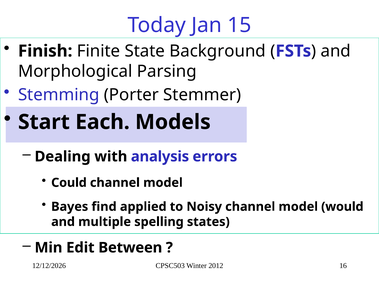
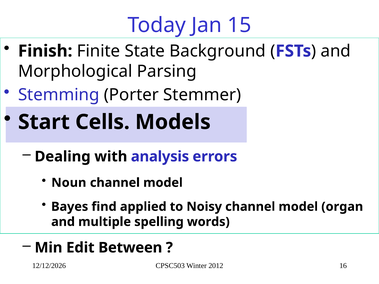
Each: Each -> Cells
Could: Could -> Noun
would: would -> organ
states: states -> words
